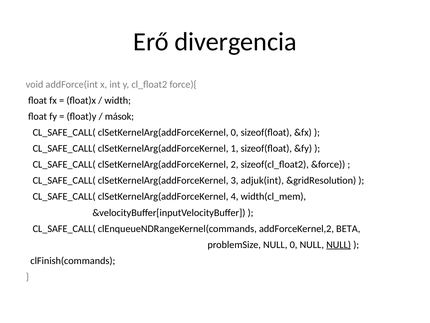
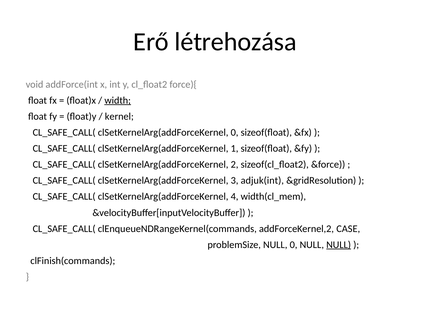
divergencia: divergencia -> létrehozása
width underline: none -> present
mások: mások -> kernel
BETA: BETA -> CASE
